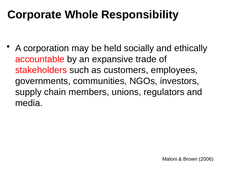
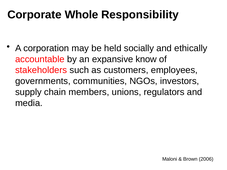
trade: trade -> know
